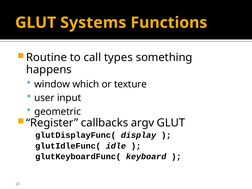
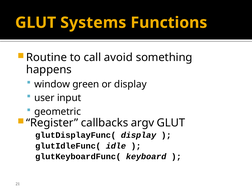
types: types -> avoid
which: which -> green
or texture: texture -> display
